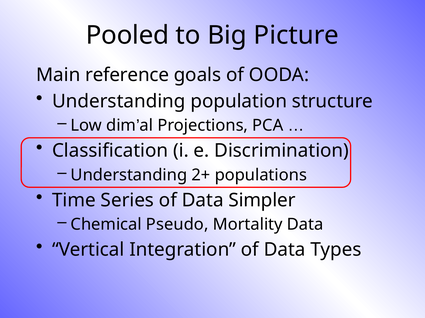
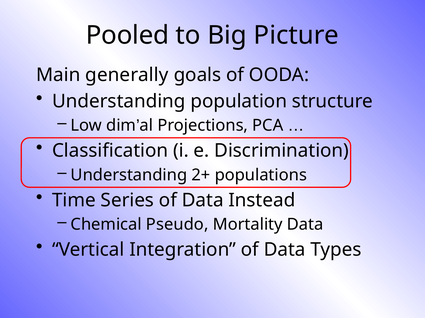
reference: reference -> generally
Simpler: Simpler -> Instead
